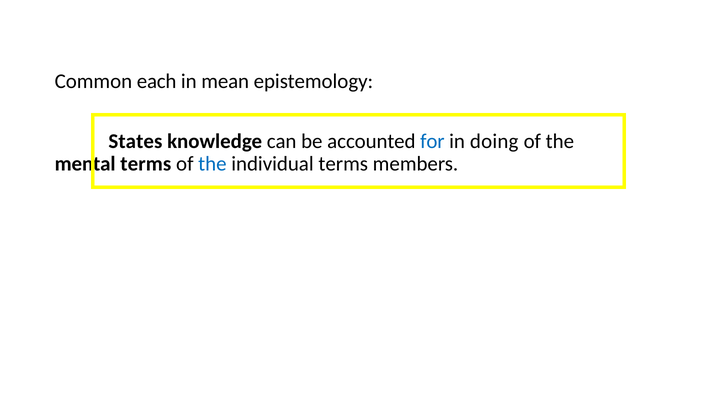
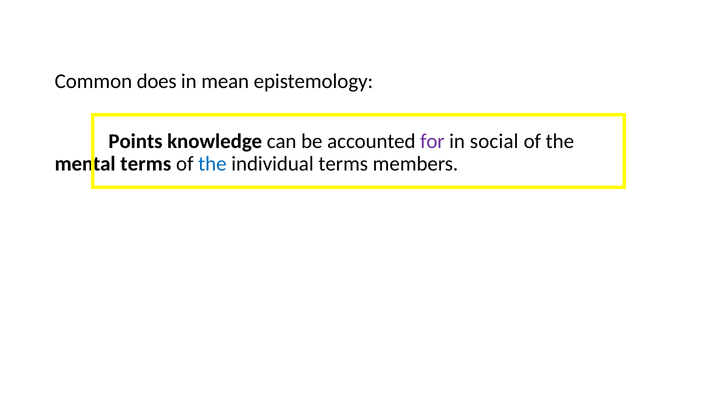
each: each -> does
States: States -> Points
for colour: blue -> purple
doing: doing -> social
